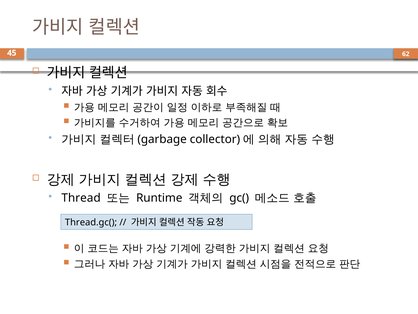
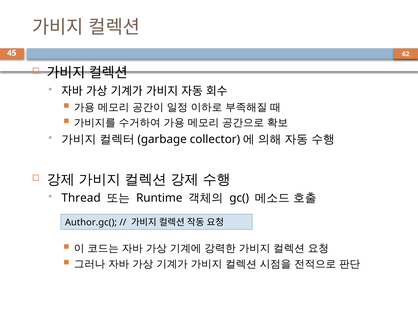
Thread.gc(: Thread.gc( -> Author.gc(
